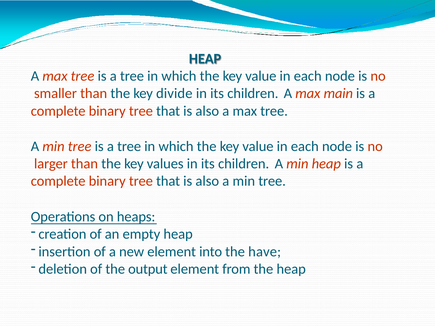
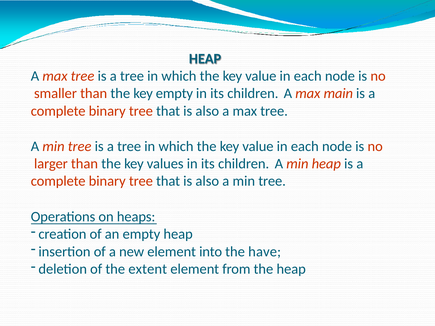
key divide: divide -> empty
output: output -> extent
